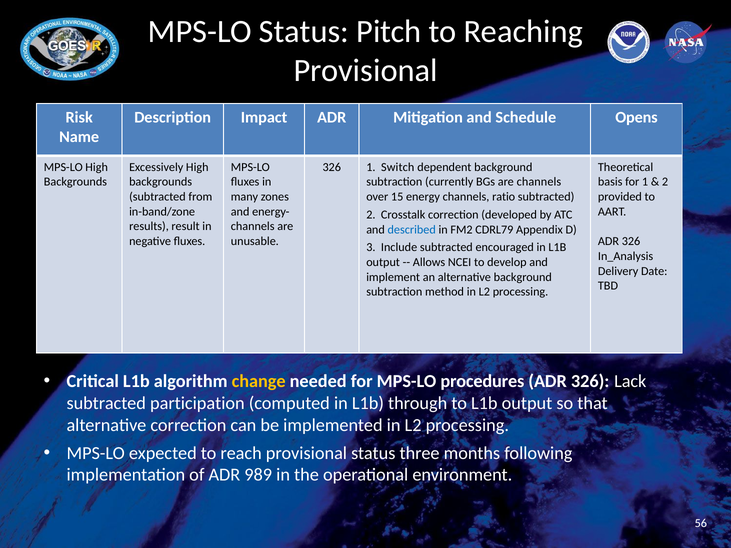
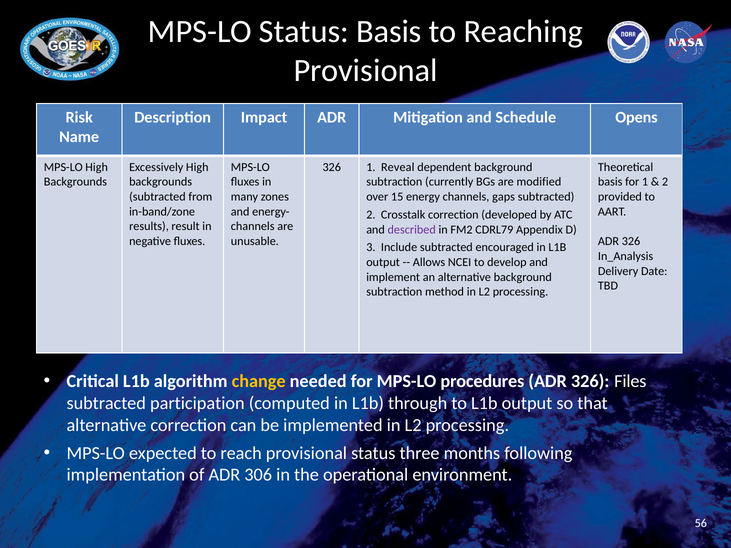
Status Pitch: Pitch -> Basis
Switch: Switch -> Reveal
are channels: channels -> modified
ratio: ratio -> gaps
described colour: blue -> purple
Lack: Lack -> Files
989: 989 -> 306
